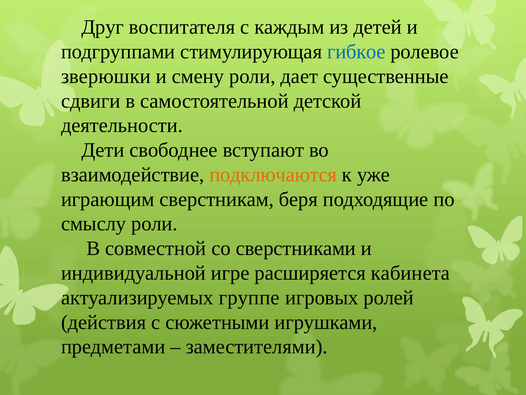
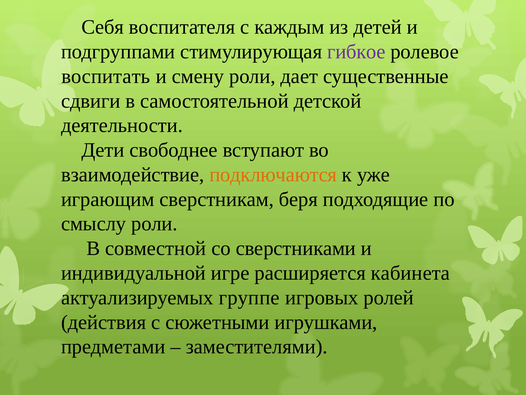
Друг: Друг -> Себя
гибкое colour: blue -> purple
зверюшки: зверюшки -> воспитать
